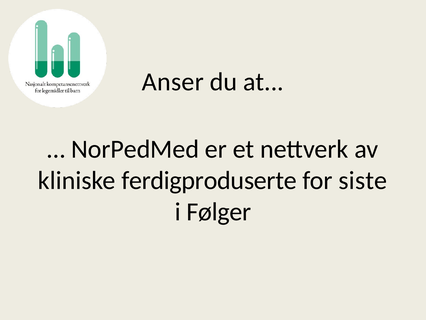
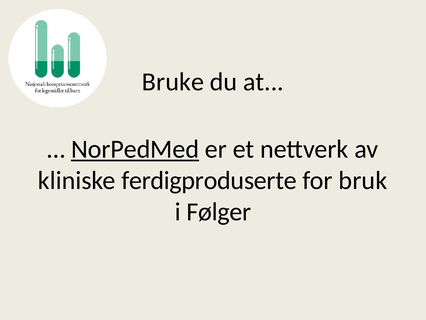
Anser: Anser -> Bruke
NorPedMed underline: none -> present
siste: siste -> bruk
